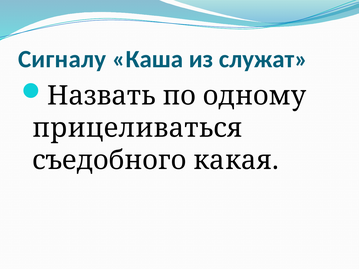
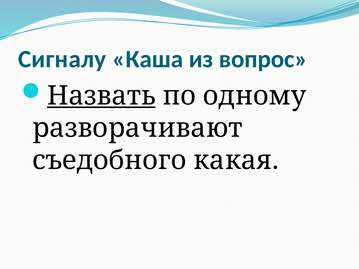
служат: служат -> вопрос
Назвать underline: none -> present
прицеливаться: прицеливаться -> разворачивают
